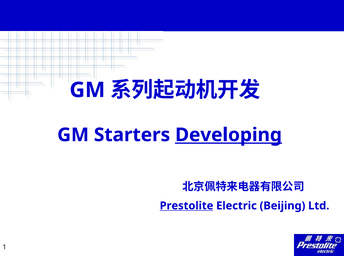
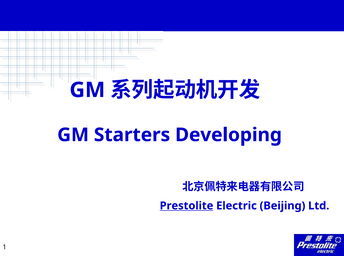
Developing underline: present -> none
